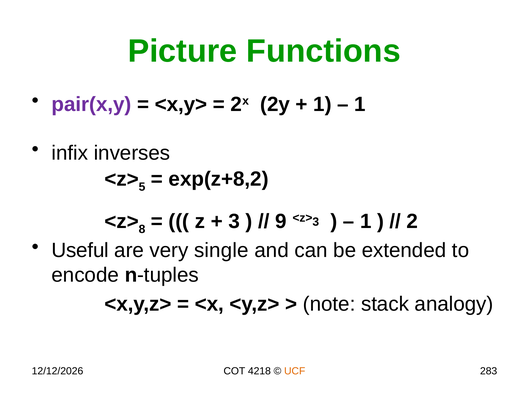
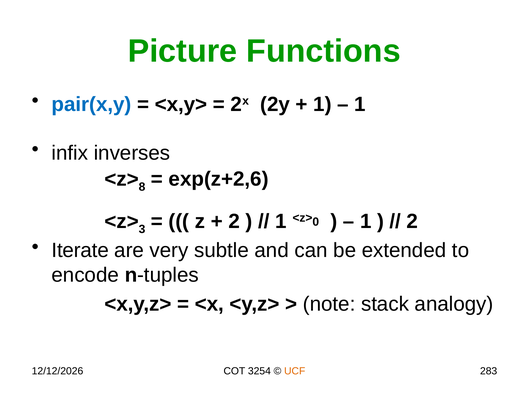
pair(x,y colour: purple -> blue
5: 5 -> 8
exp(z+8,2: exp(z+8,2 -> exp(z+2,6
8: 8 -> 3
3 at (234, 221): 3 -> 2
9 at (281, 221): 9 -> 1
3 at (316, 222): 3 -> 0
Useful: Useful -> Iterate
single: single -> subtle
4218: 4218 -> 3254
